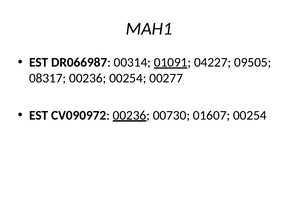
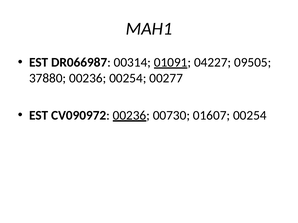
08317: 08317 -> 37880
